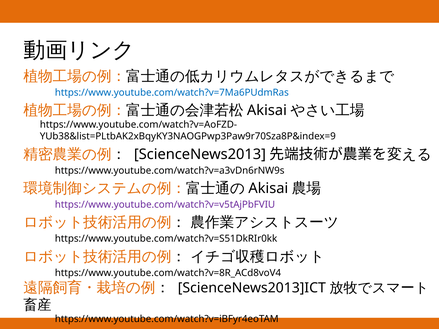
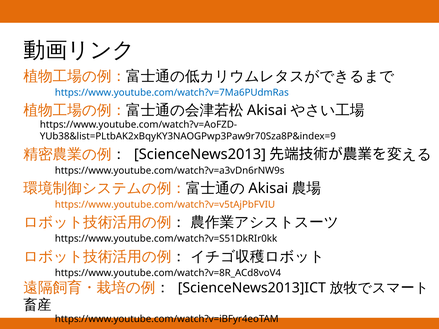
https://www.youtube.com/watch?v=v5tAjPbFVIU colour: purple -> orange
